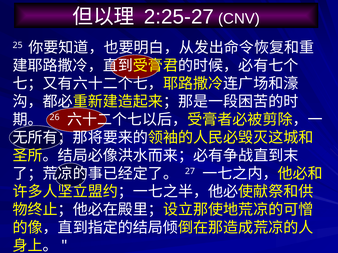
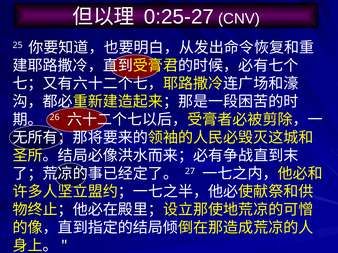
2:25-27: 2:25-27 -> 0:25-27
